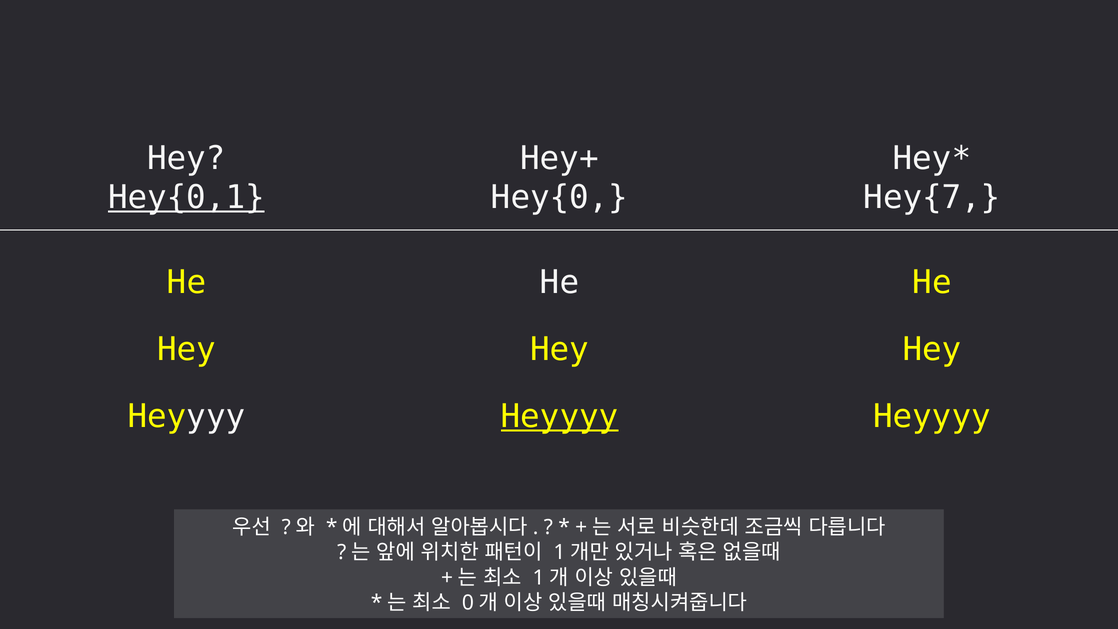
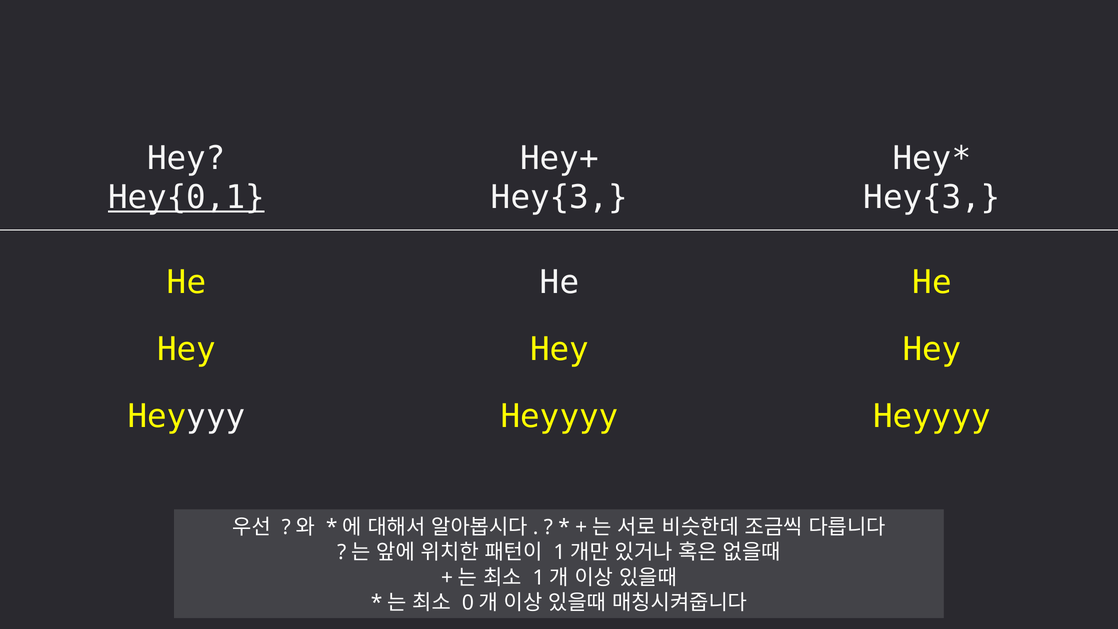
Hey{0 at (560, 198): Hey{0 -> Hey{3
Hey{7 at (932, 198): Hey{7 -> Hey{3
Heyyyy at (560, 416) underline: present -> none
